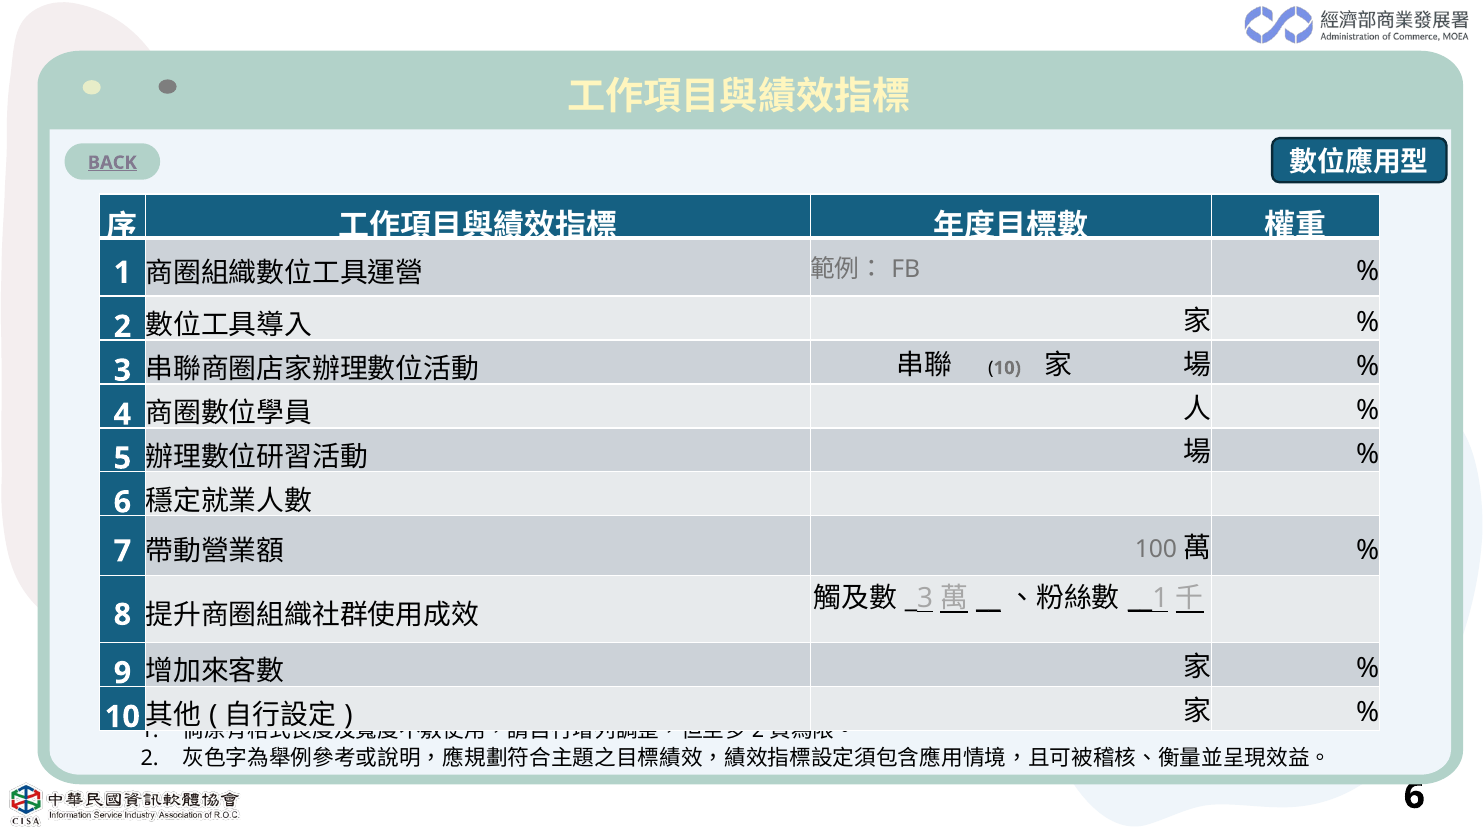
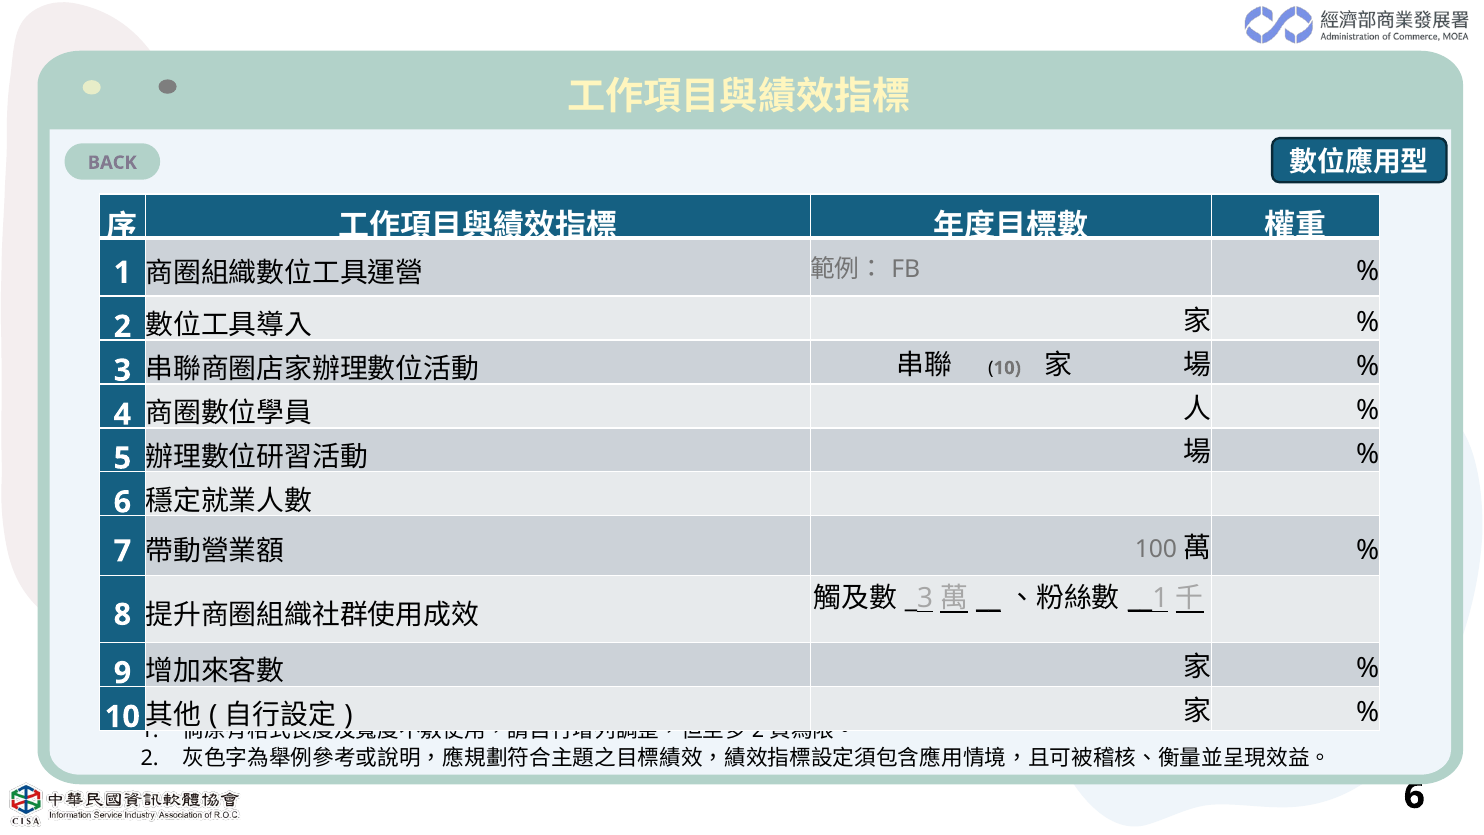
BACK underline: present -> none
